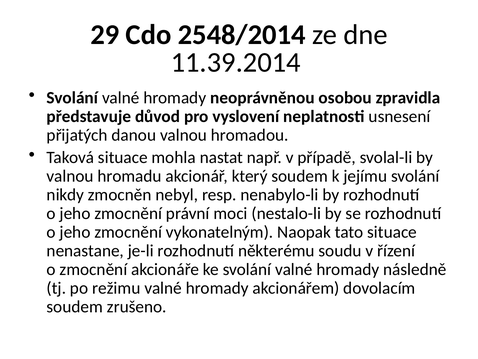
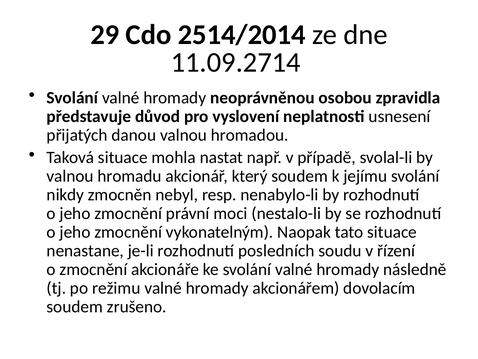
2548/2014: 2548/2014 -> 2514/2014
11.39.2014: 11.39.2014 -> 11.09.2714
některému: některému -> posledních
